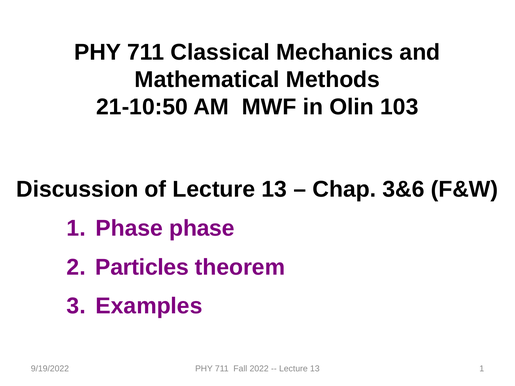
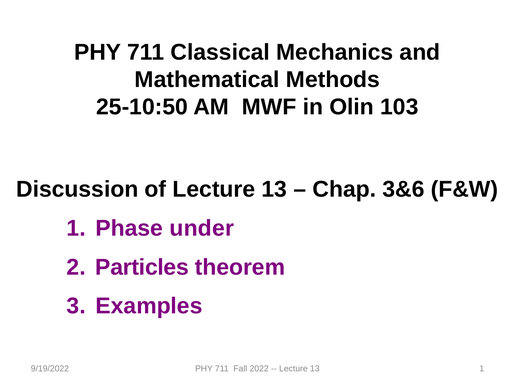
21-10:50: 21-10:50 -> 25-10:50
Phase phase: phase -> under
